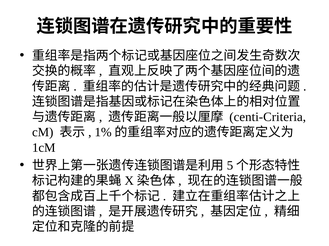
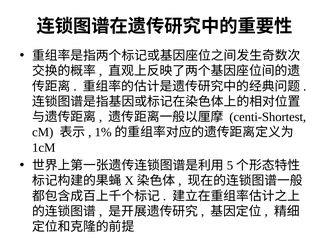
centi-Criteria: centi-Criteria -> centi-Shortest
